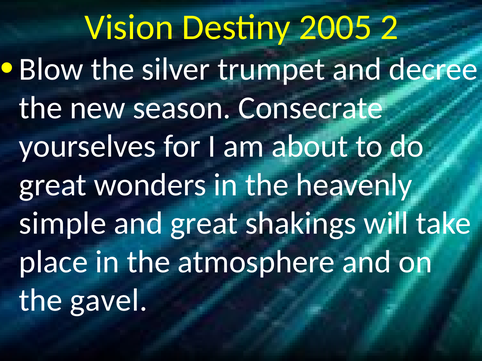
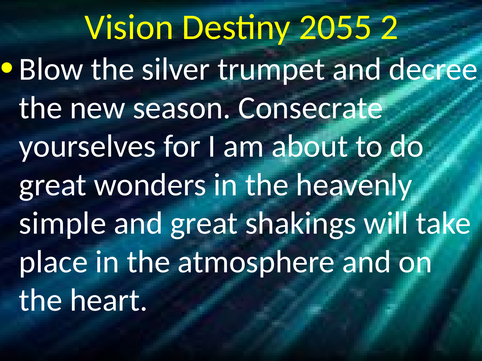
2005: 2005 -> 2055
gavel: gavel -> heart
